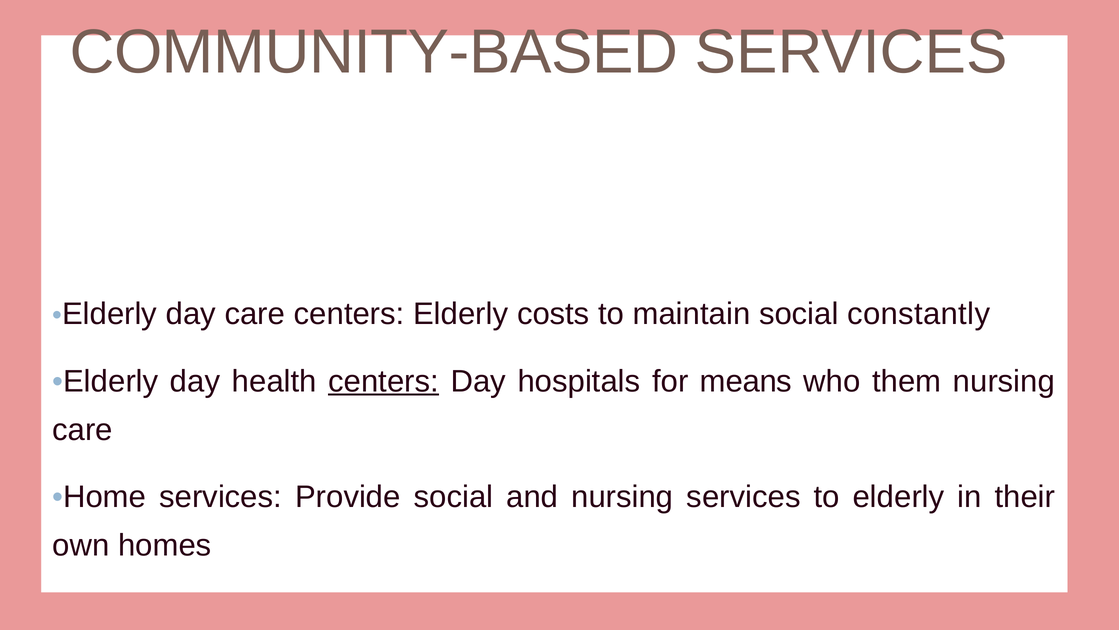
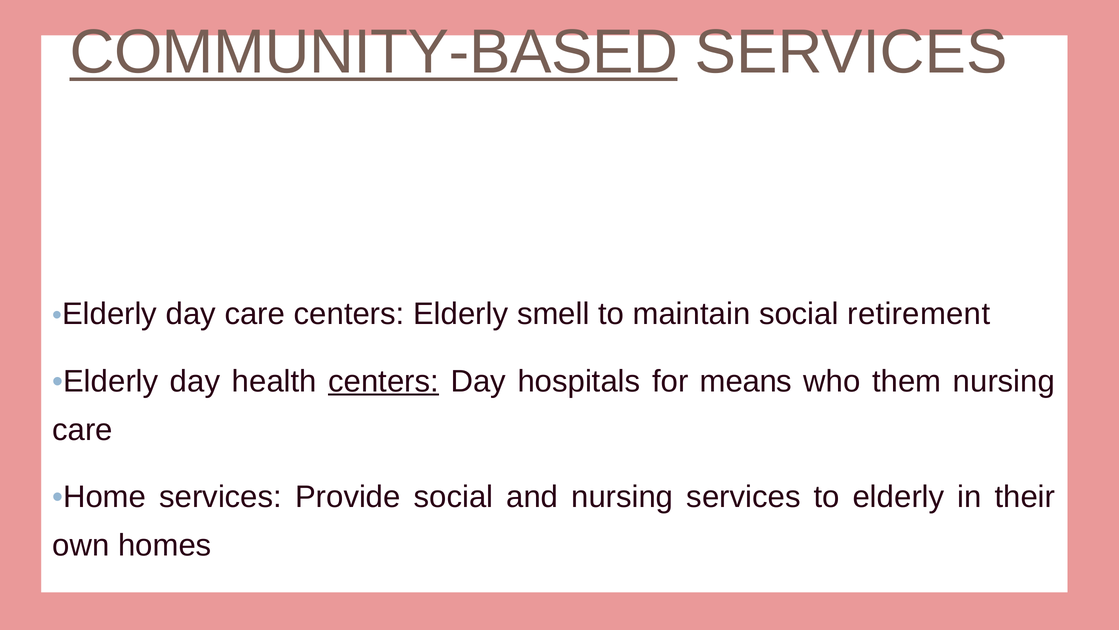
COMMUNITY-BASED underline: none -> present
costs: costs -> smell
constantly: constantly -> retirement
